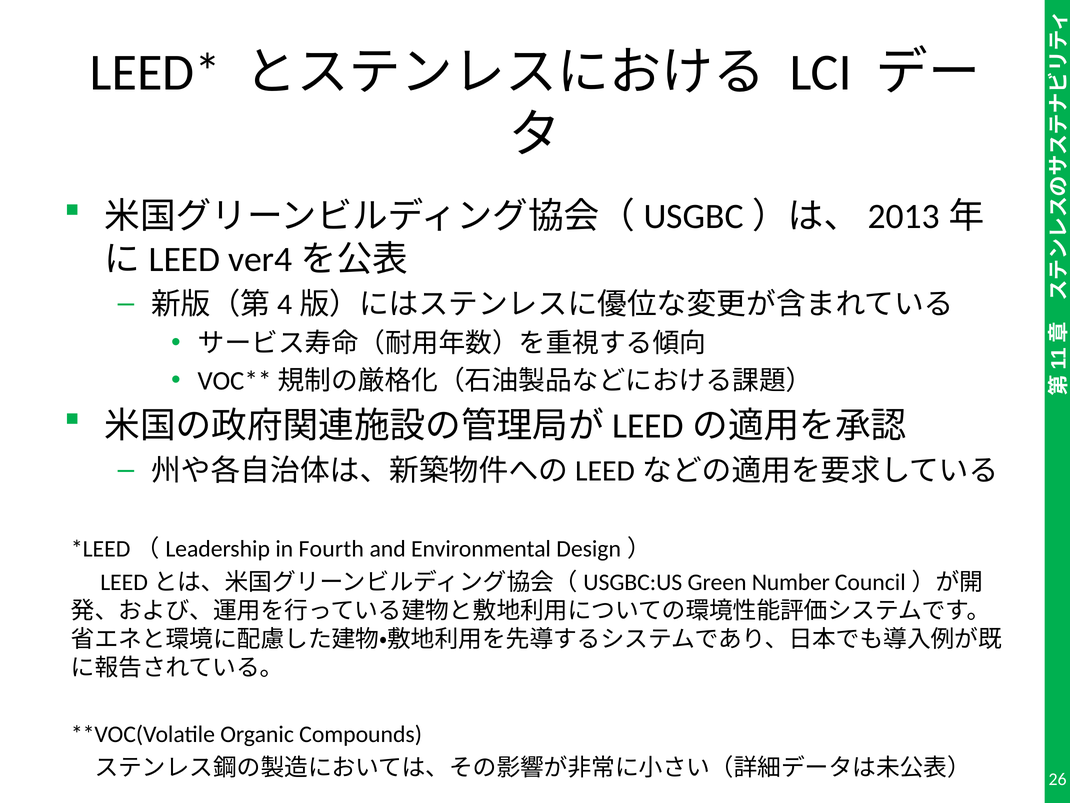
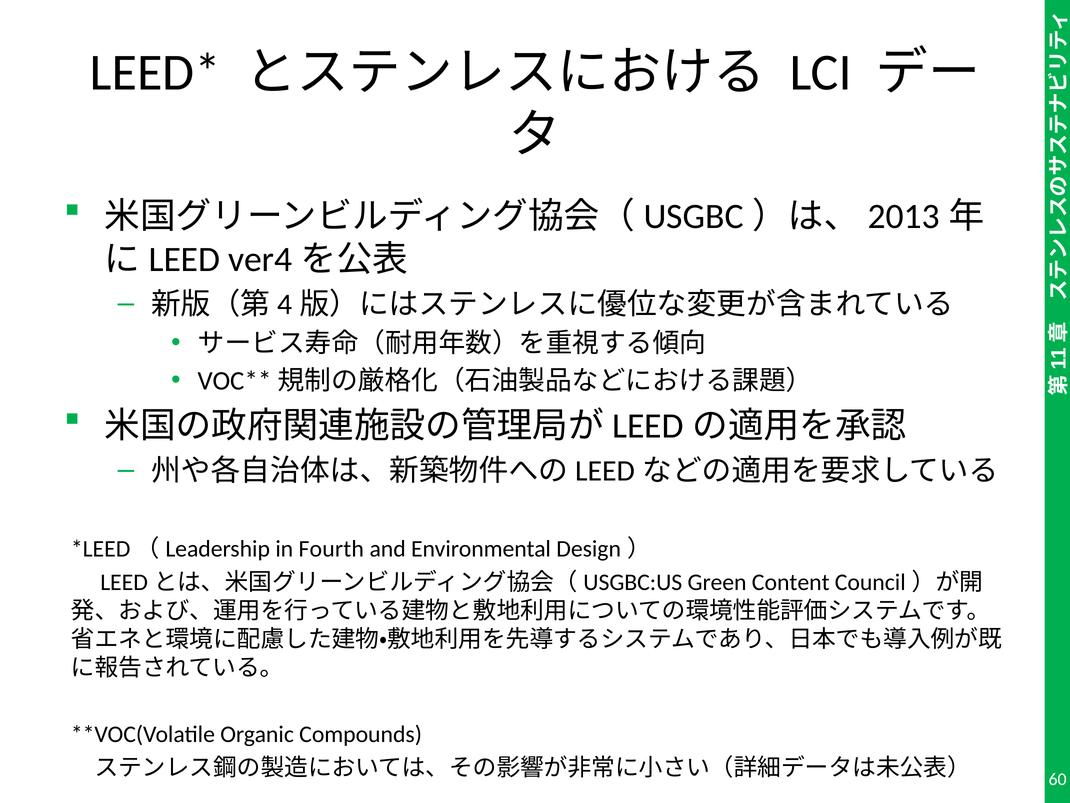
Number: Number -> Content
26: 26 -> 60
